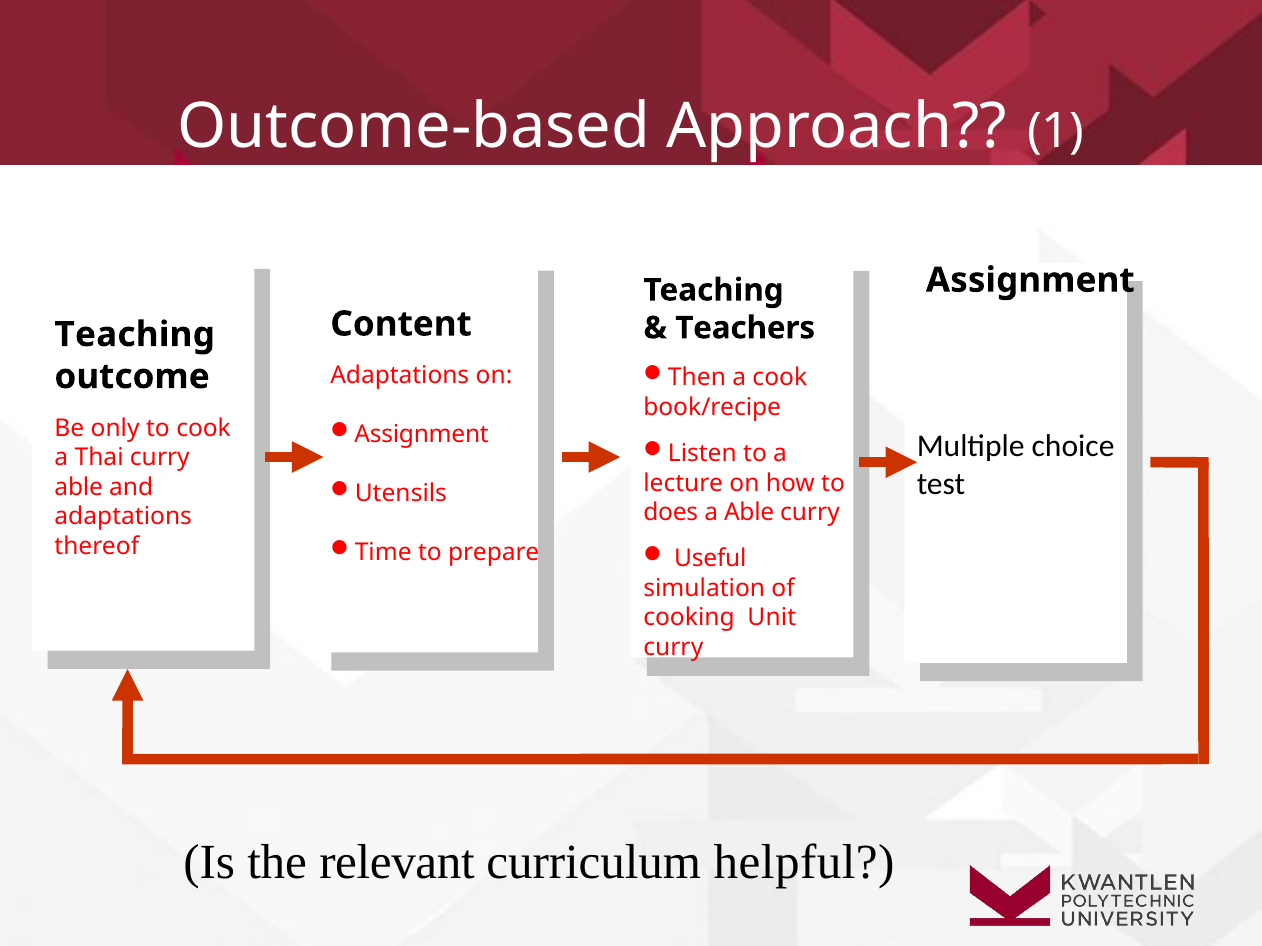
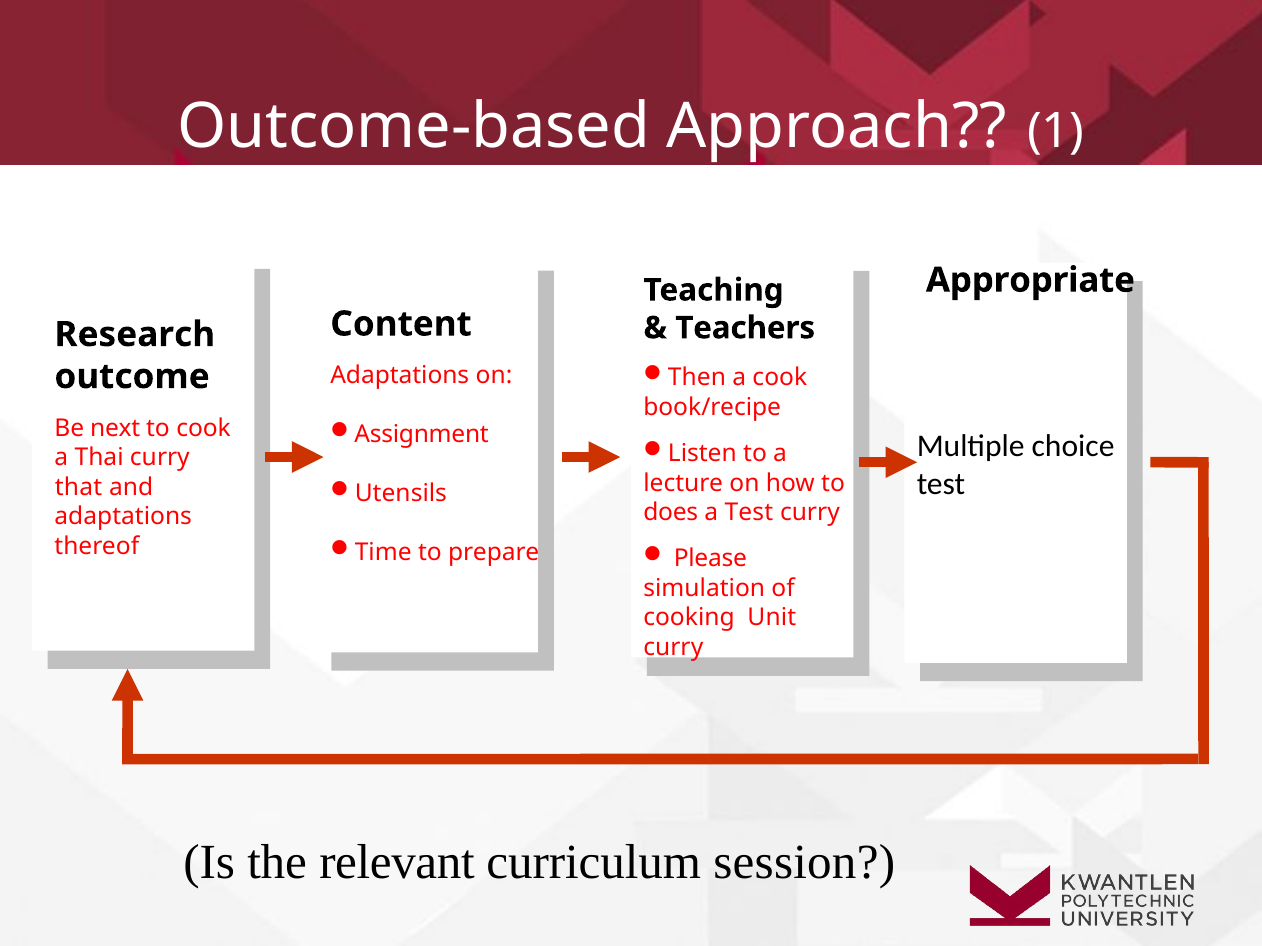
Assignment at (1030, 280): Assignment -> Appropriate
Teaching at (135, 335): Teaching -> Research
only: only -> next
able at (79, 488): able -> that
a Able: Able -> Test
Useful: Useful -> Please
helpful: helpful -> session
